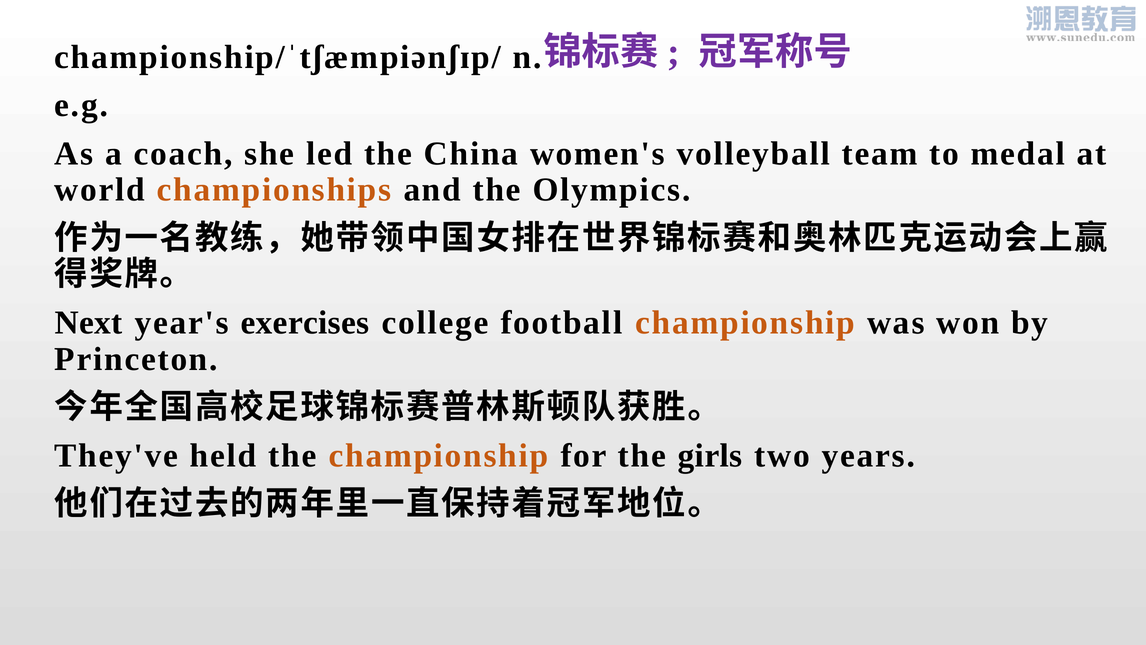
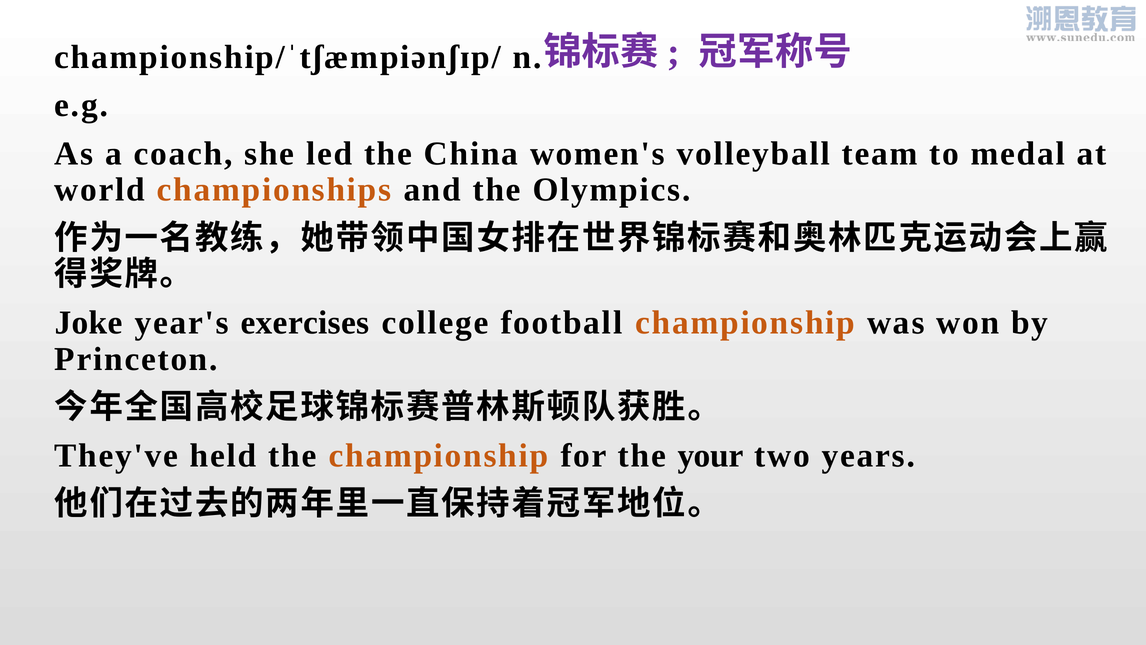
Next: Next -> Joke
girls: girls -> your
